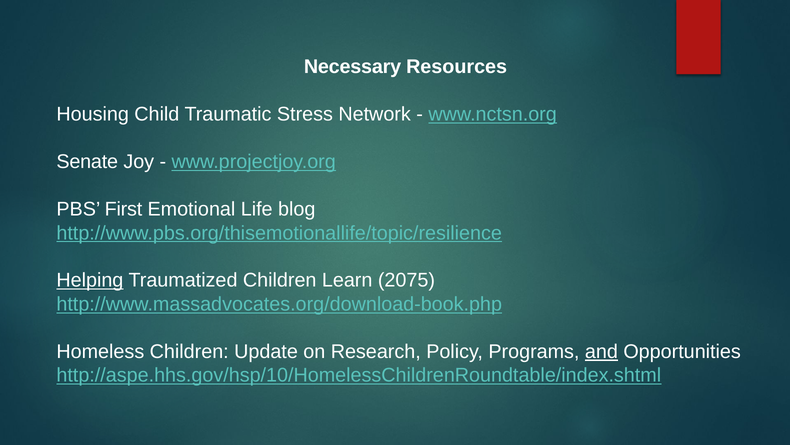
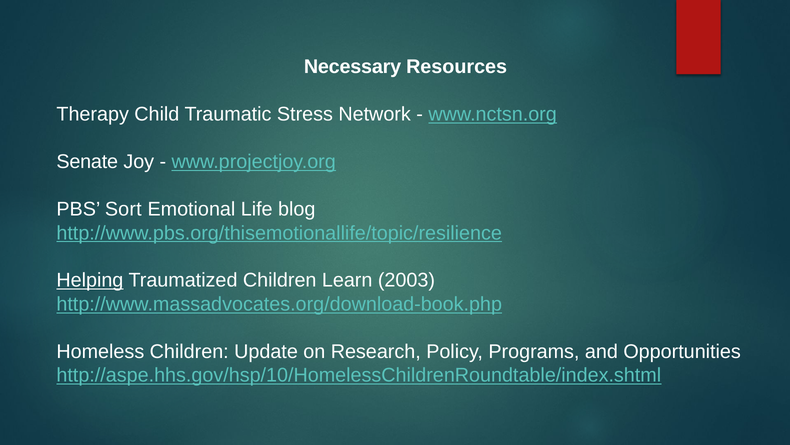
Housing: Housing -> Therapy
First: First -> Sort
2075: 2075 -> 2003
and underline: present -> none
